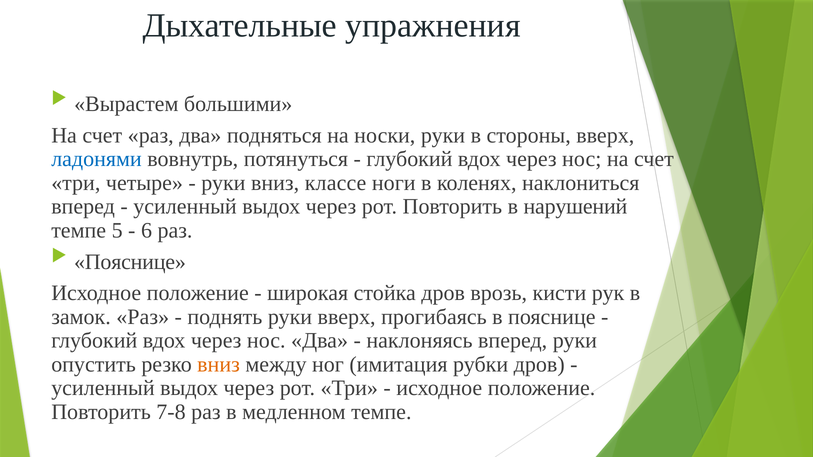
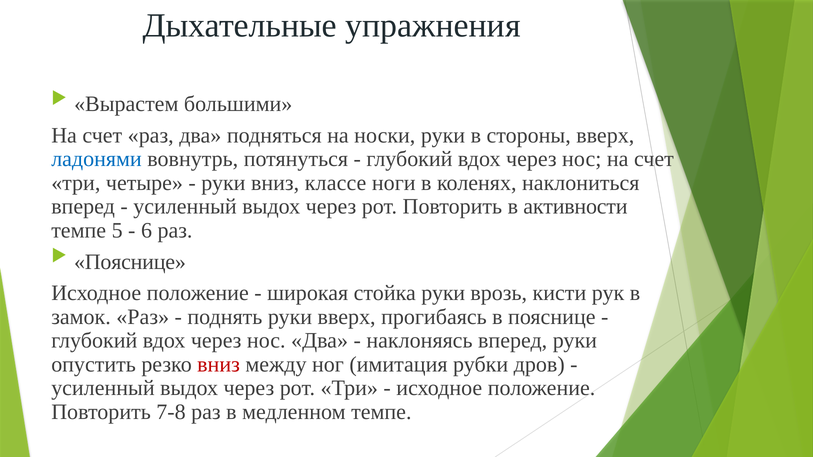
нарушений: нарушений -> активности
стойка дров: дров -> руки
вниз at (219, 365) colour: orange -> red
